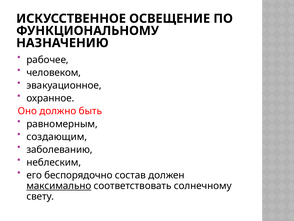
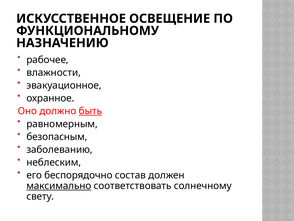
человеком: человеком -> влажности
быть underline: none -> present
создающим: создающим -> безопасным
